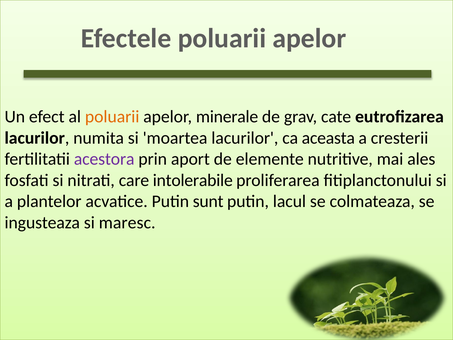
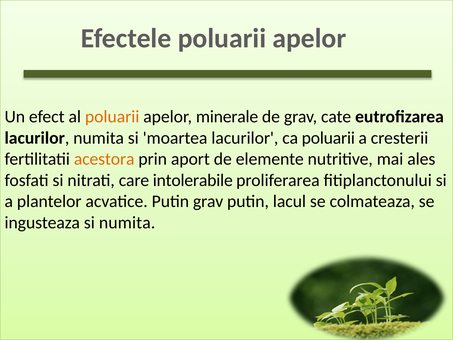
ca aceasta: aceasta -> poluarii
acestora colour: purple -> orange
Putin sunt: sunt -> grav
si maresc: maresc -> numita
